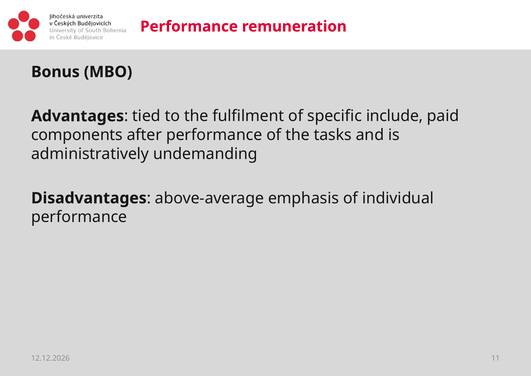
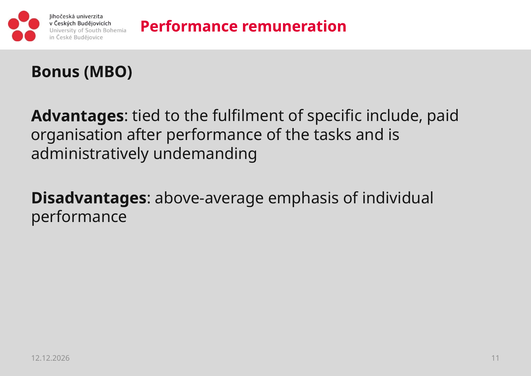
components: components -> organisation
